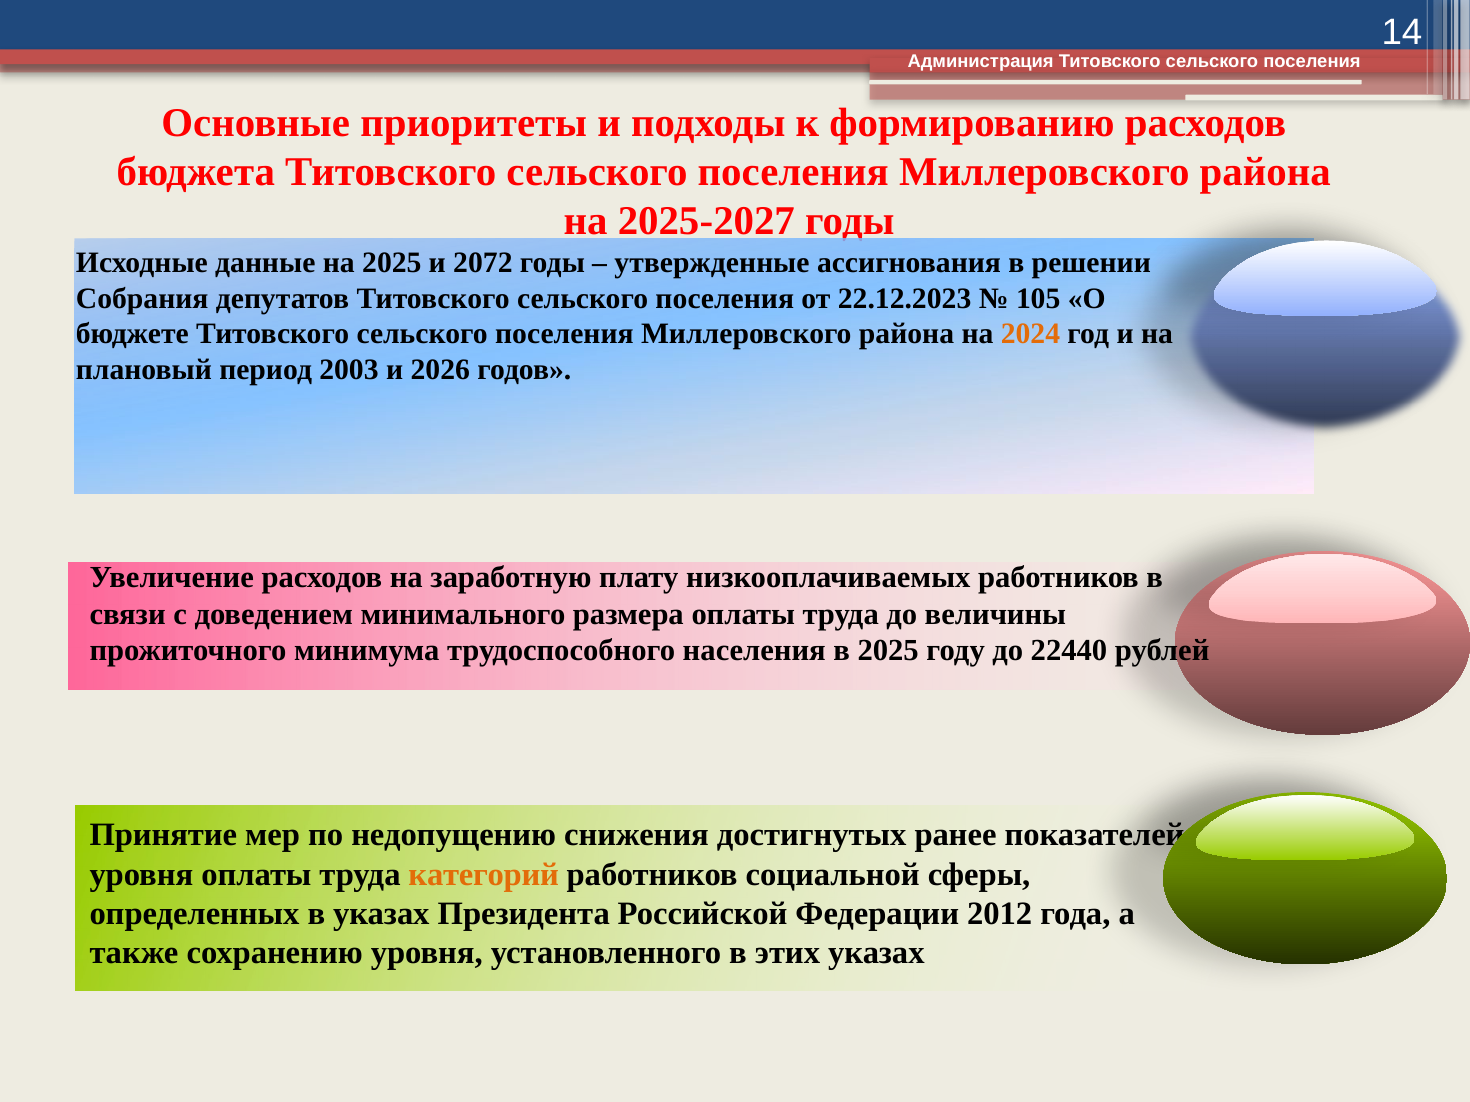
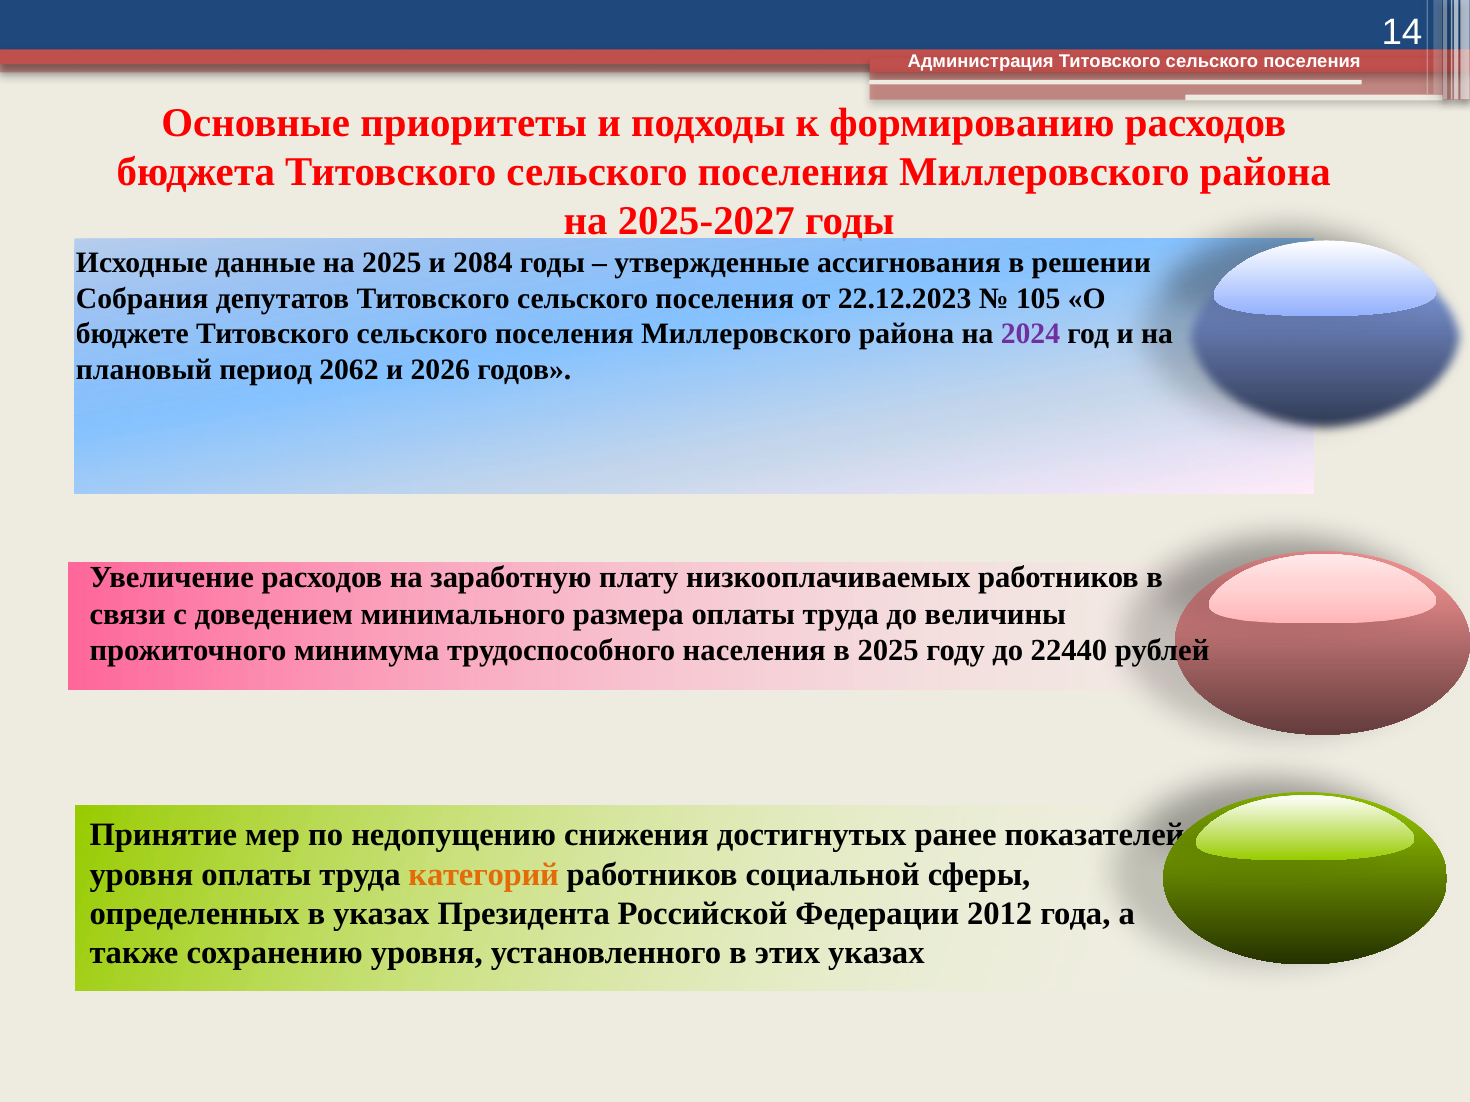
2072: 2072 -> 2084
2024 colour: orange -> purple
2003: 2003 -> 2062
